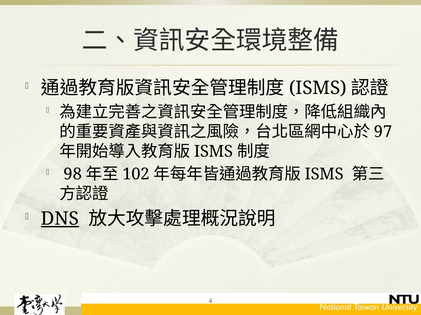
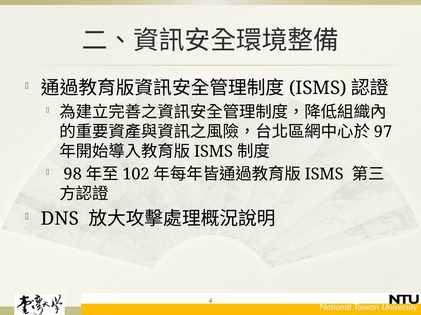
DNS underline: present -> none
